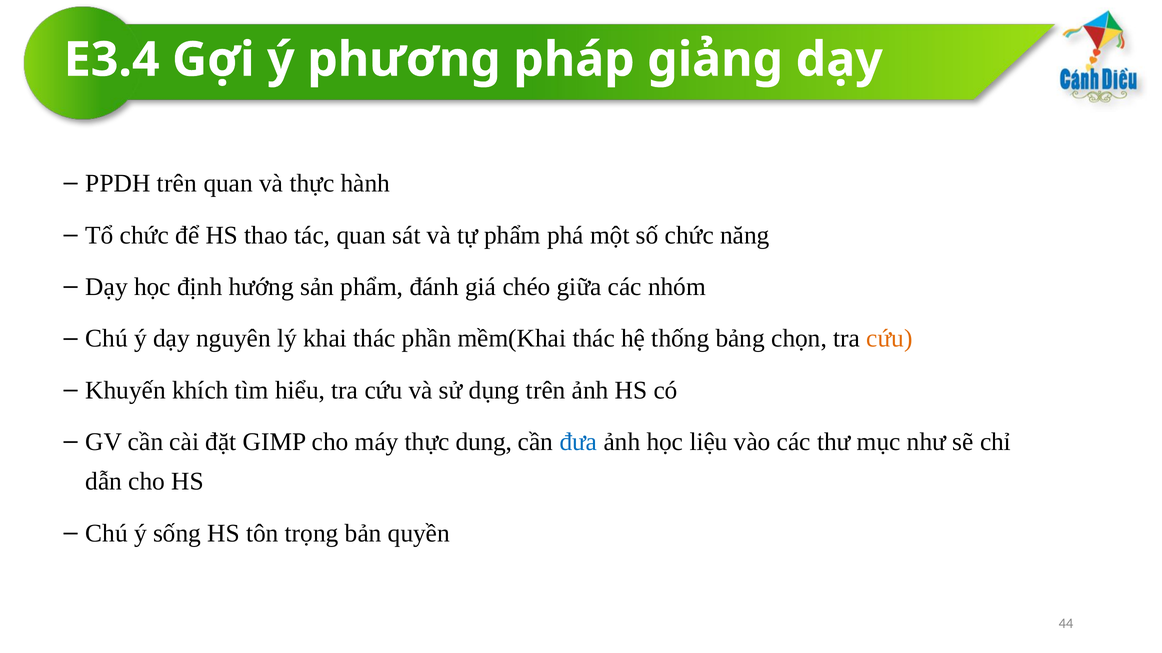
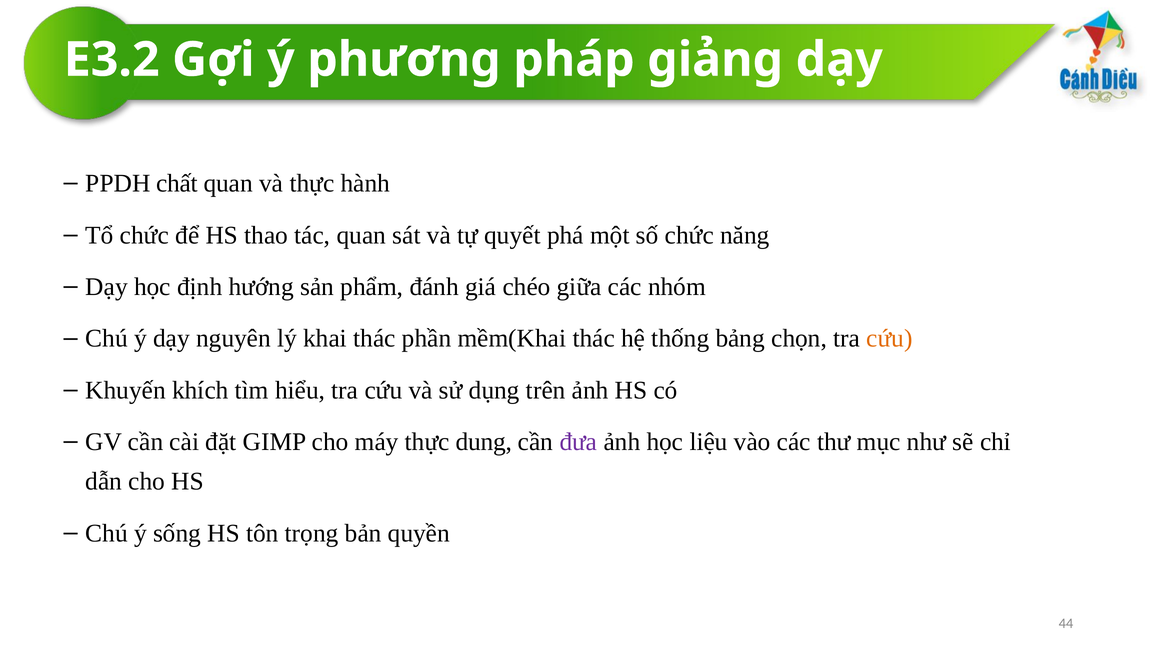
E3.4: E3.4 -> E3.2
PPDH trên: trên -> chất
tự phẩm: phẩm -> quyết
đưa colour: blue -> purple
